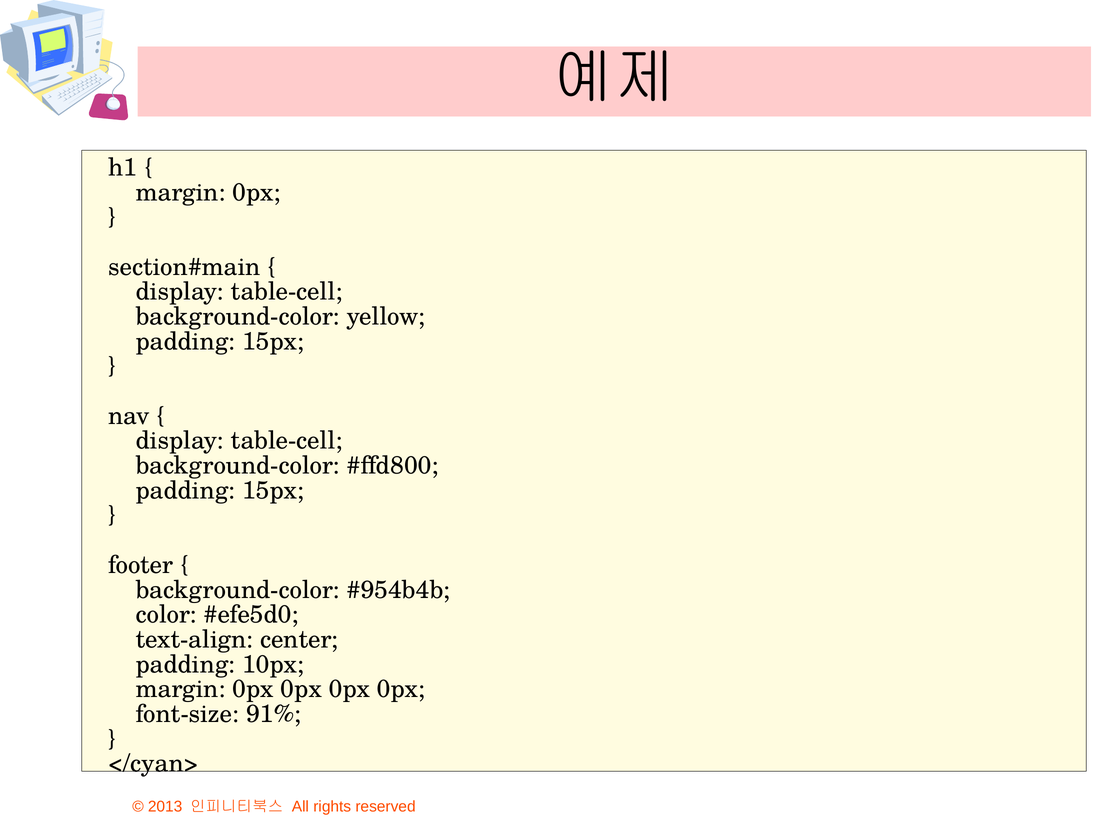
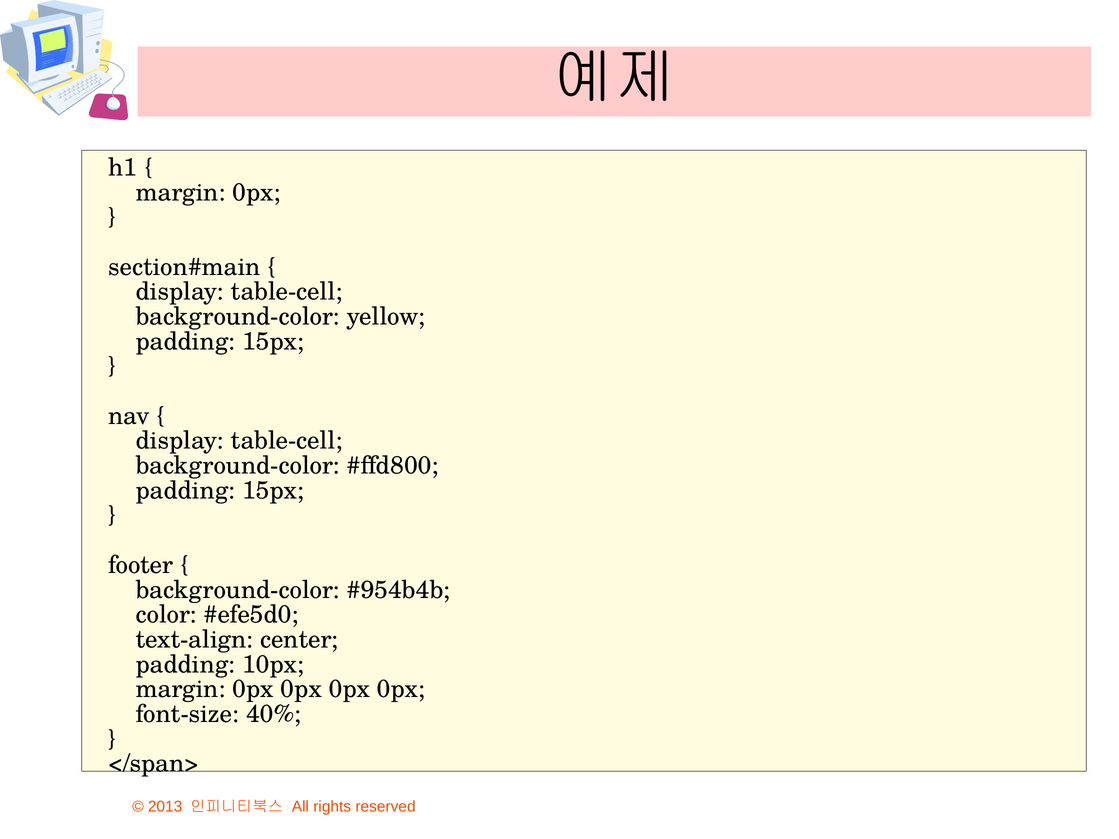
91%: 91% -> 40%
</cyan>: </cyan> -> </span>
